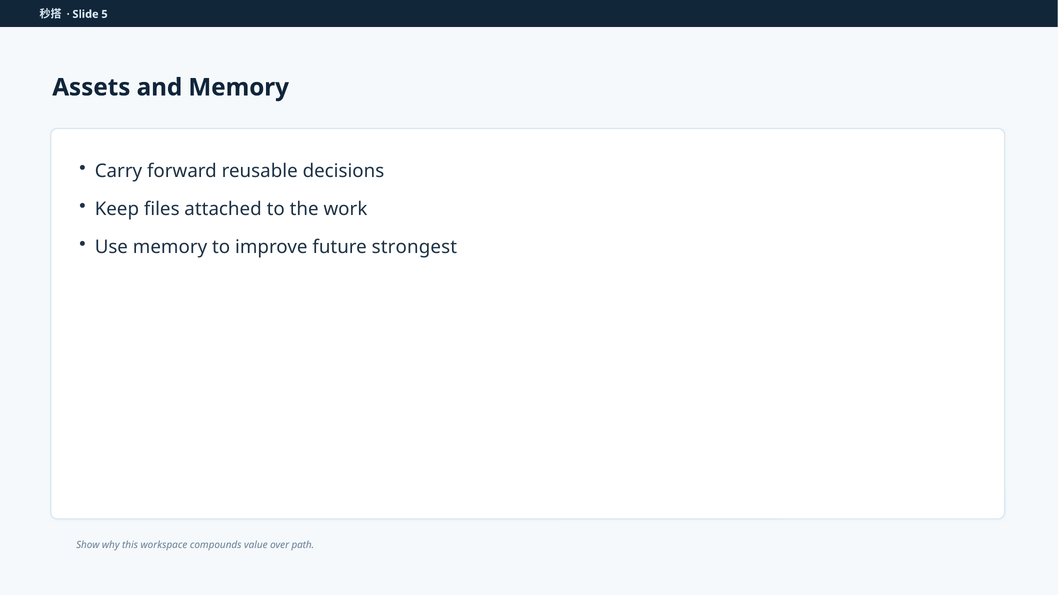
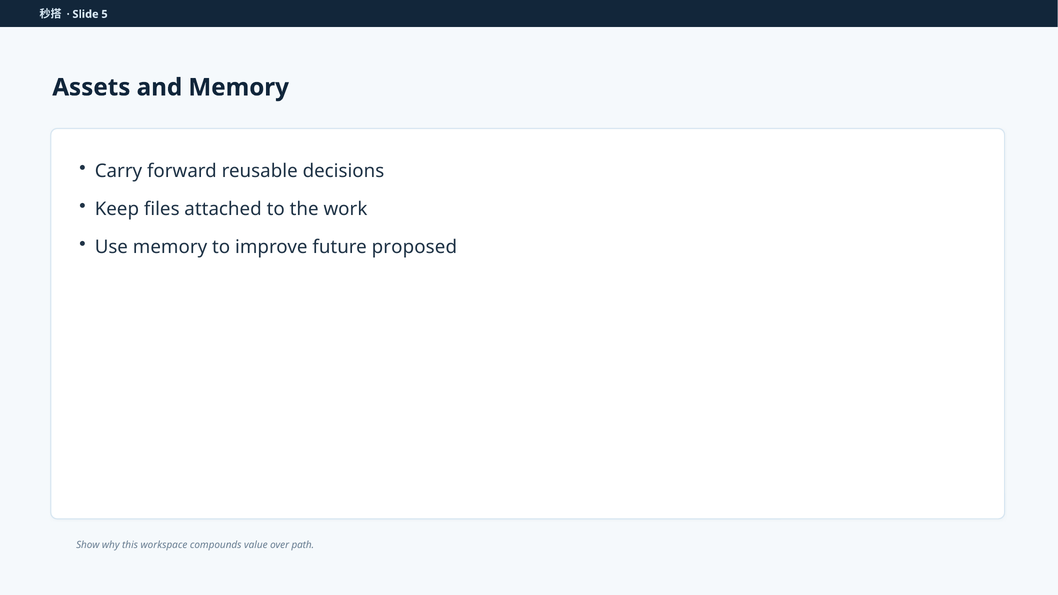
strongest: strongest -> proposed
